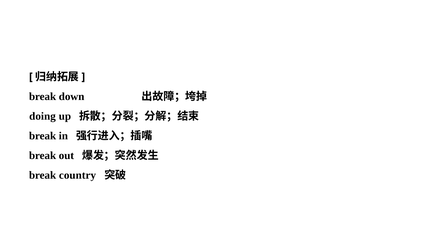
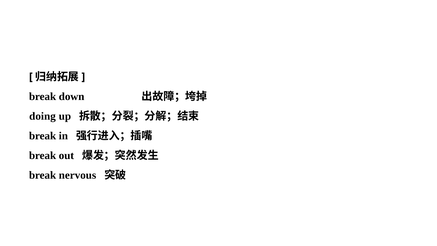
country: country -> nervous
